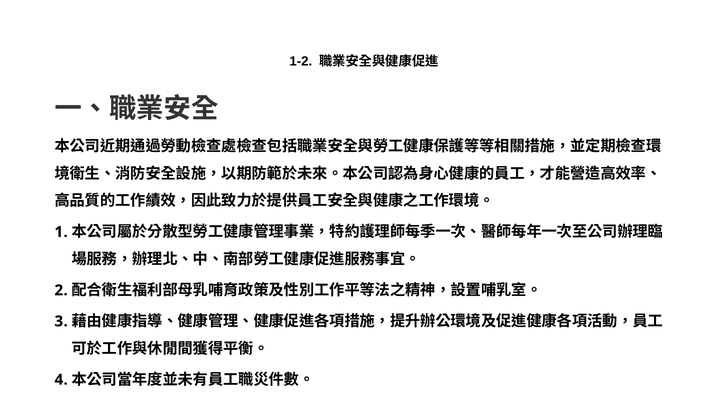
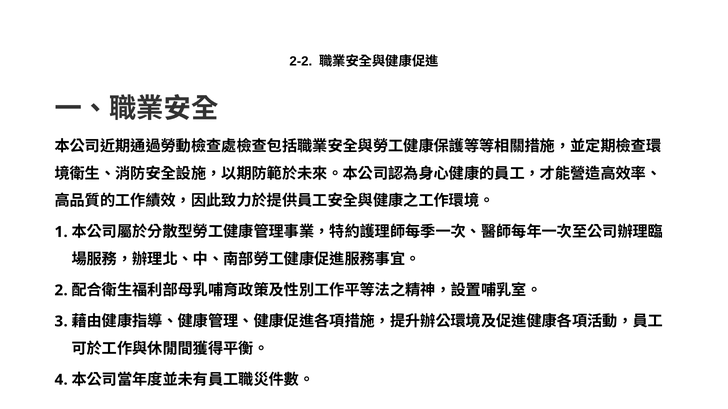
1-2: 1-2 -> 2-2
